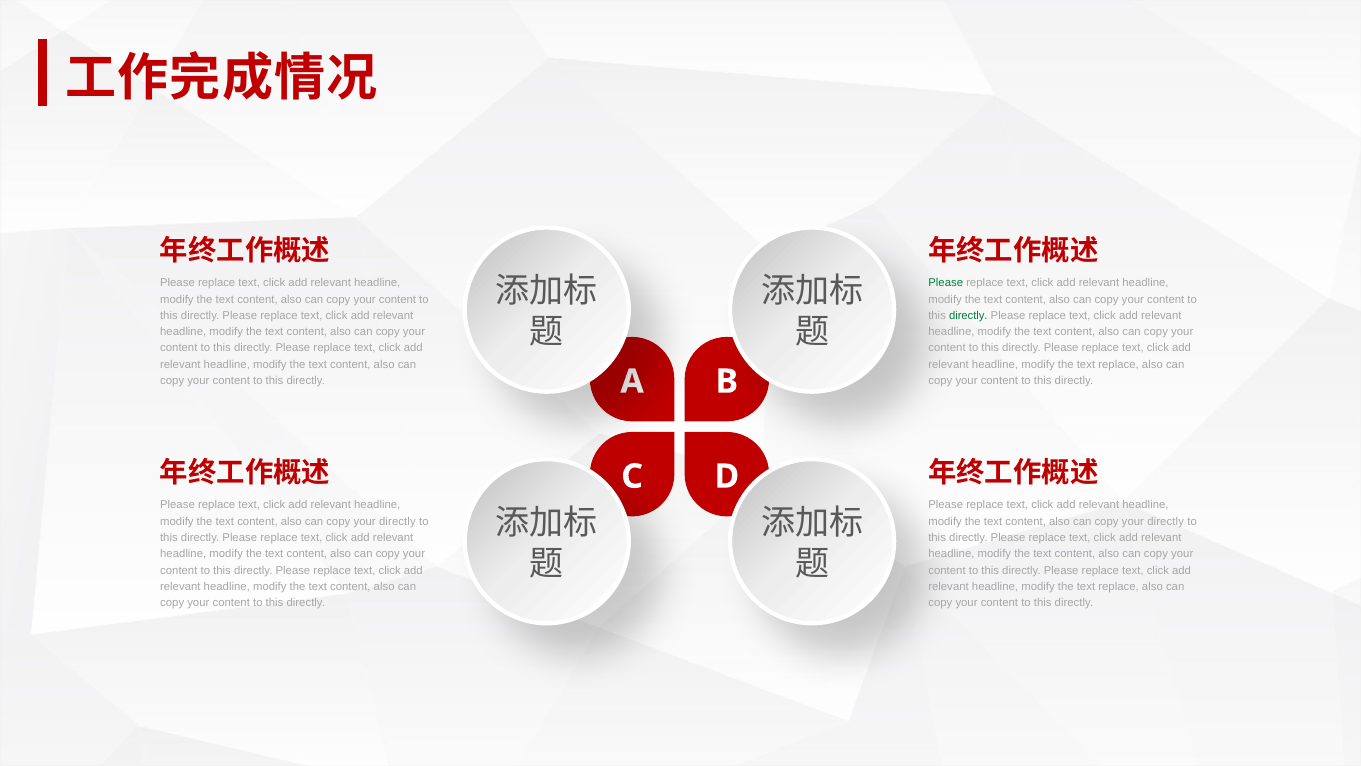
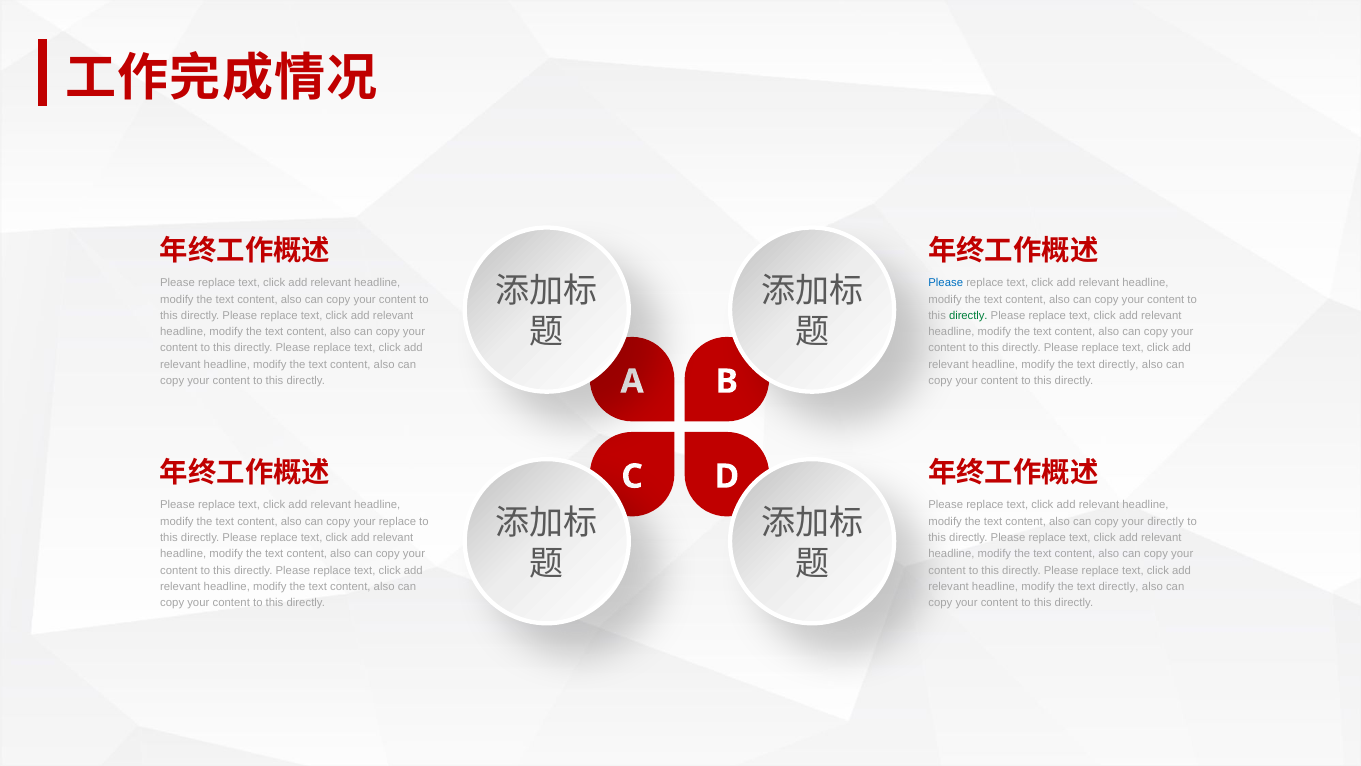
Please at (946, 283) colour: green -> blue
replace at (1119, 364): replace -> directly
directly at (397, 521): directly -> replace
replace at (1119, 586): replace -> directly
